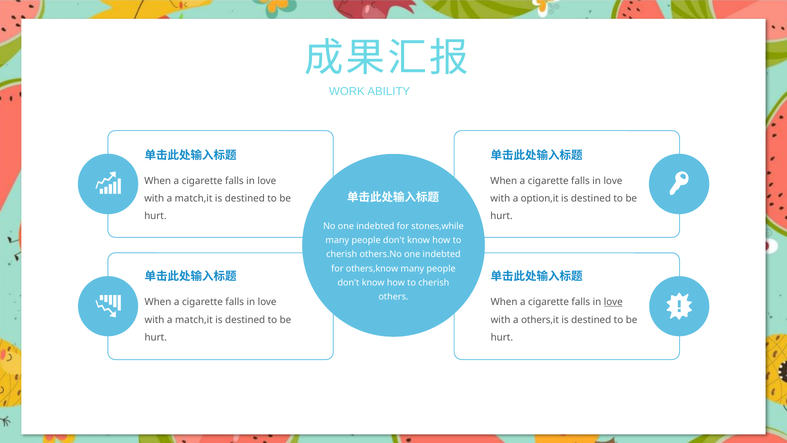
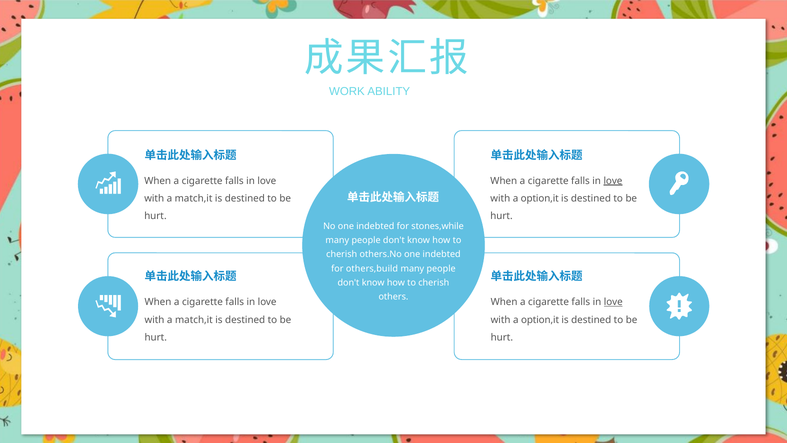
love at (613, 181) underline: none -> present
others,know: others,know -> others,build
others,it at (540, 320): others,it -> option,it
